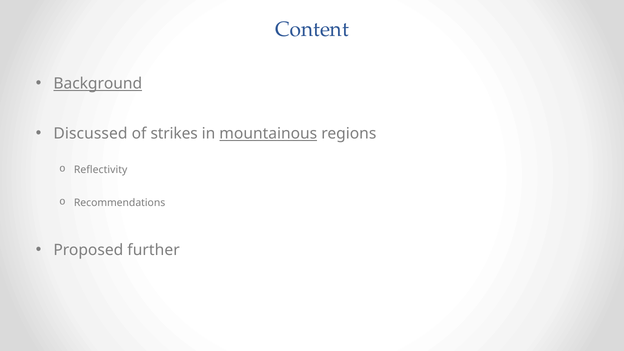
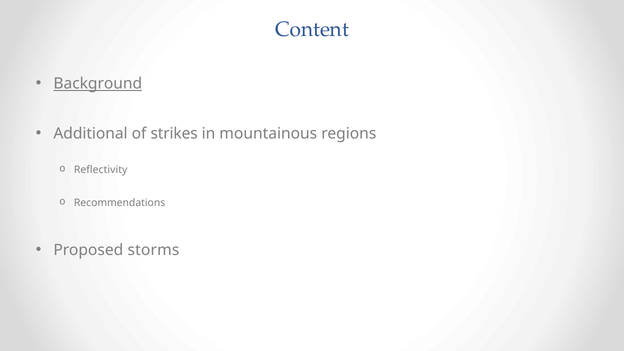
Discussed: Discussed -> Additional
mountainous underline: present -> none
further: further -> storms
